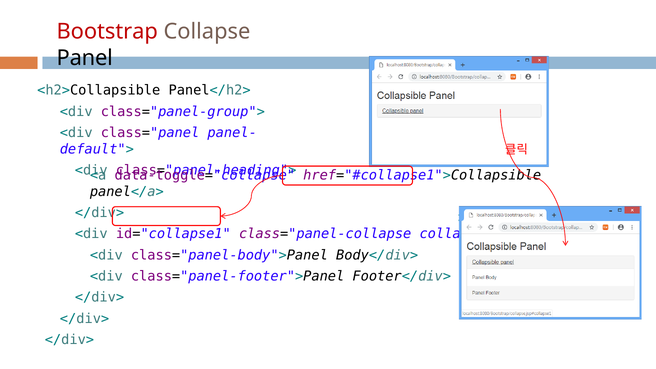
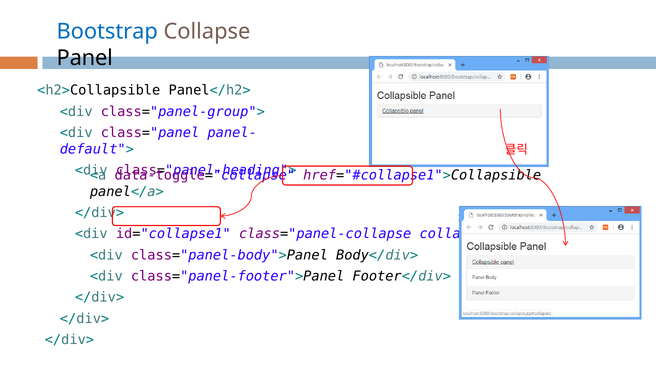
Bootstrap colour: red -> blue
